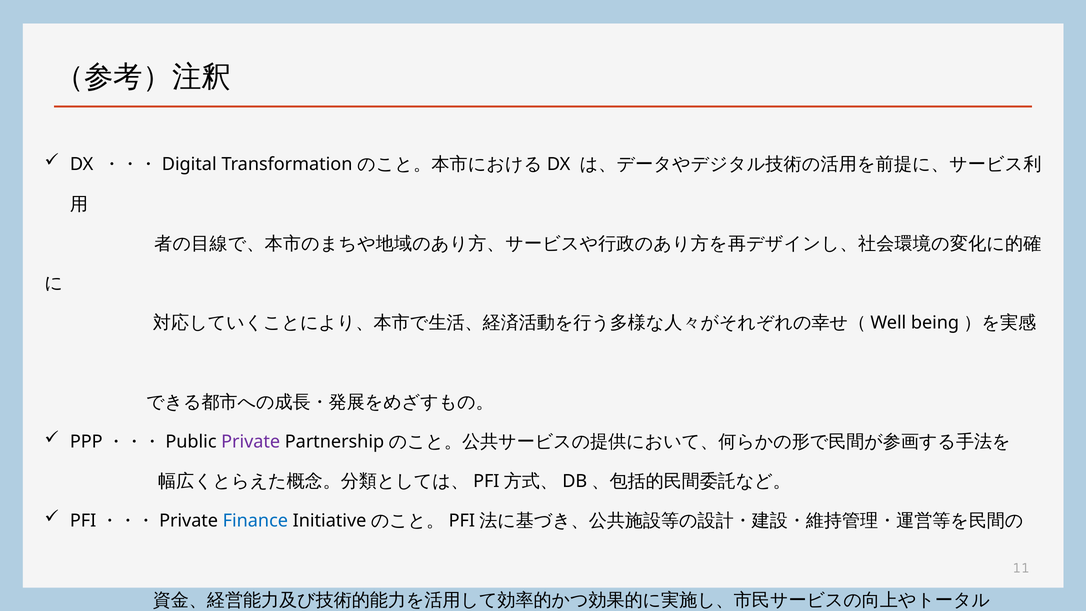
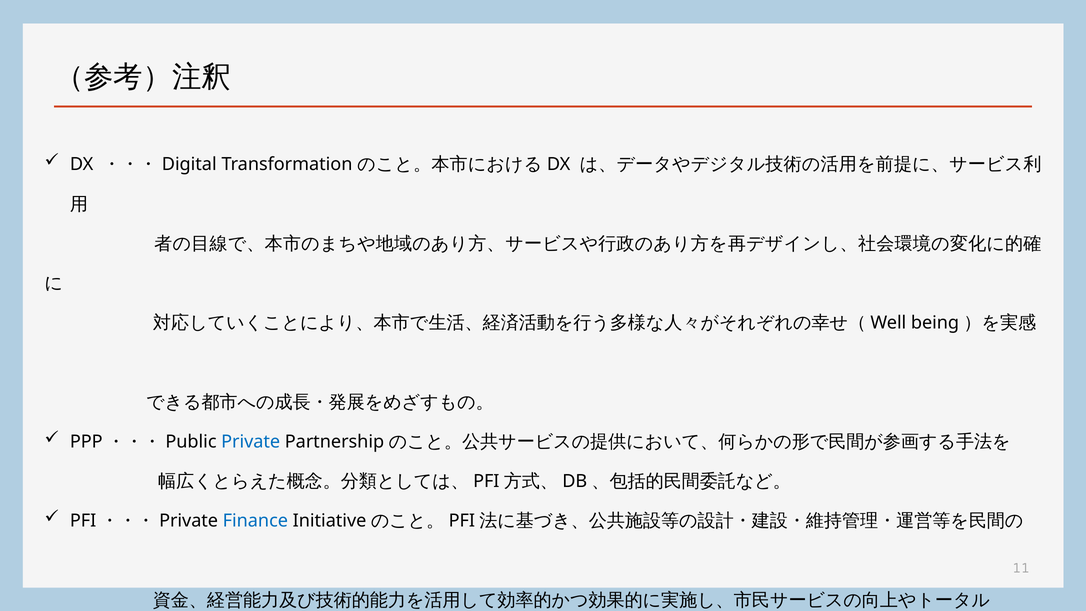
Private colour: purple -> blue
